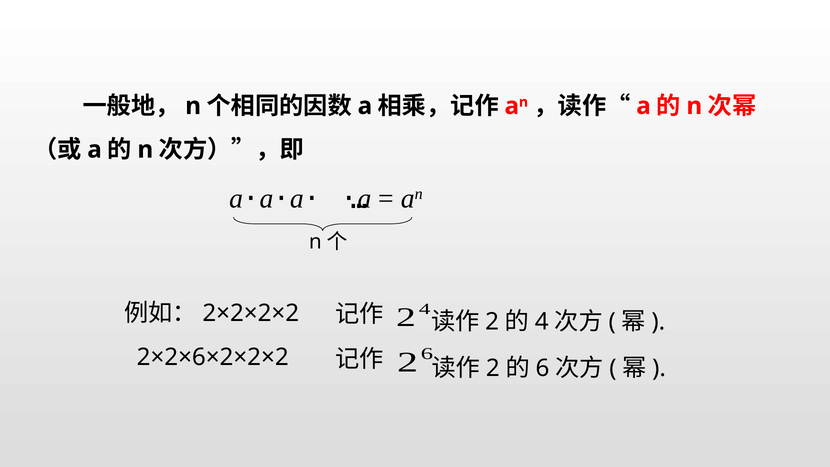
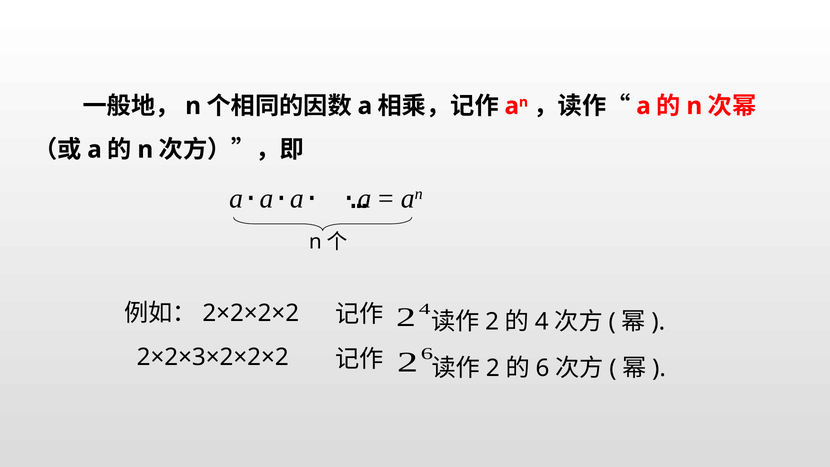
2×2×6×2×2×2: 2×2×6×2×2×2 -> 2×2×3×2×2×2
